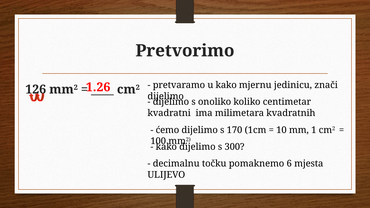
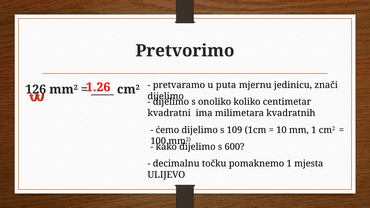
u kako: kako -> puta
170: 170 -> 109
300: 300 -> 600
pomaknemo 6: 6 -> 1
